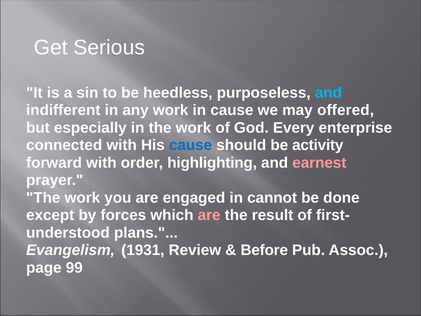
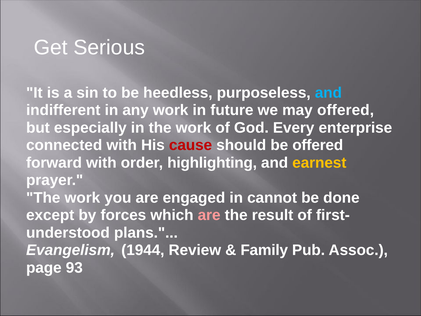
in cause: cause -> future
cause at (191, 145) colour: blue -> red
be activity: activity -> offered
earnest colour: pink -> yellow
1931: 1931 -> 1944
Before: Before -> Family
99: 99 -> 93
